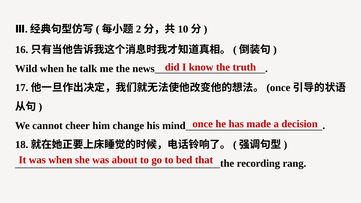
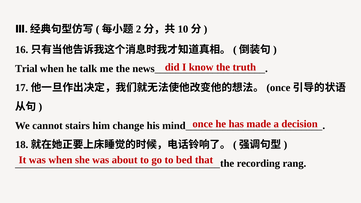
Wild: Wild -> Trial
cheer: cheer -> stairs
